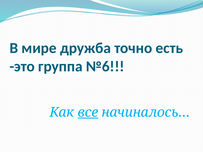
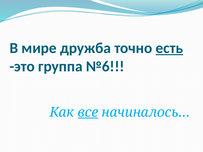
есть underline: none -> present
